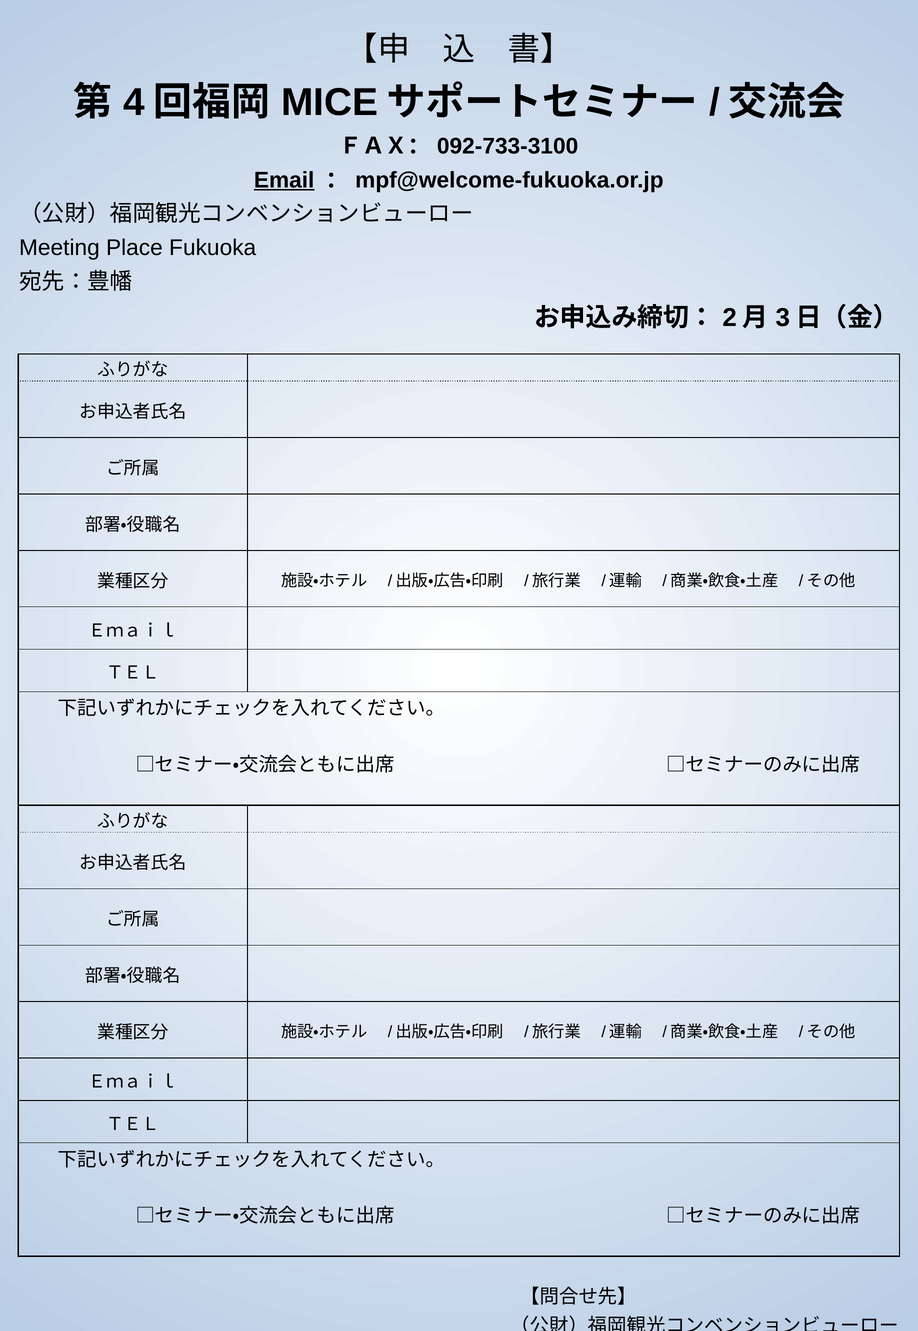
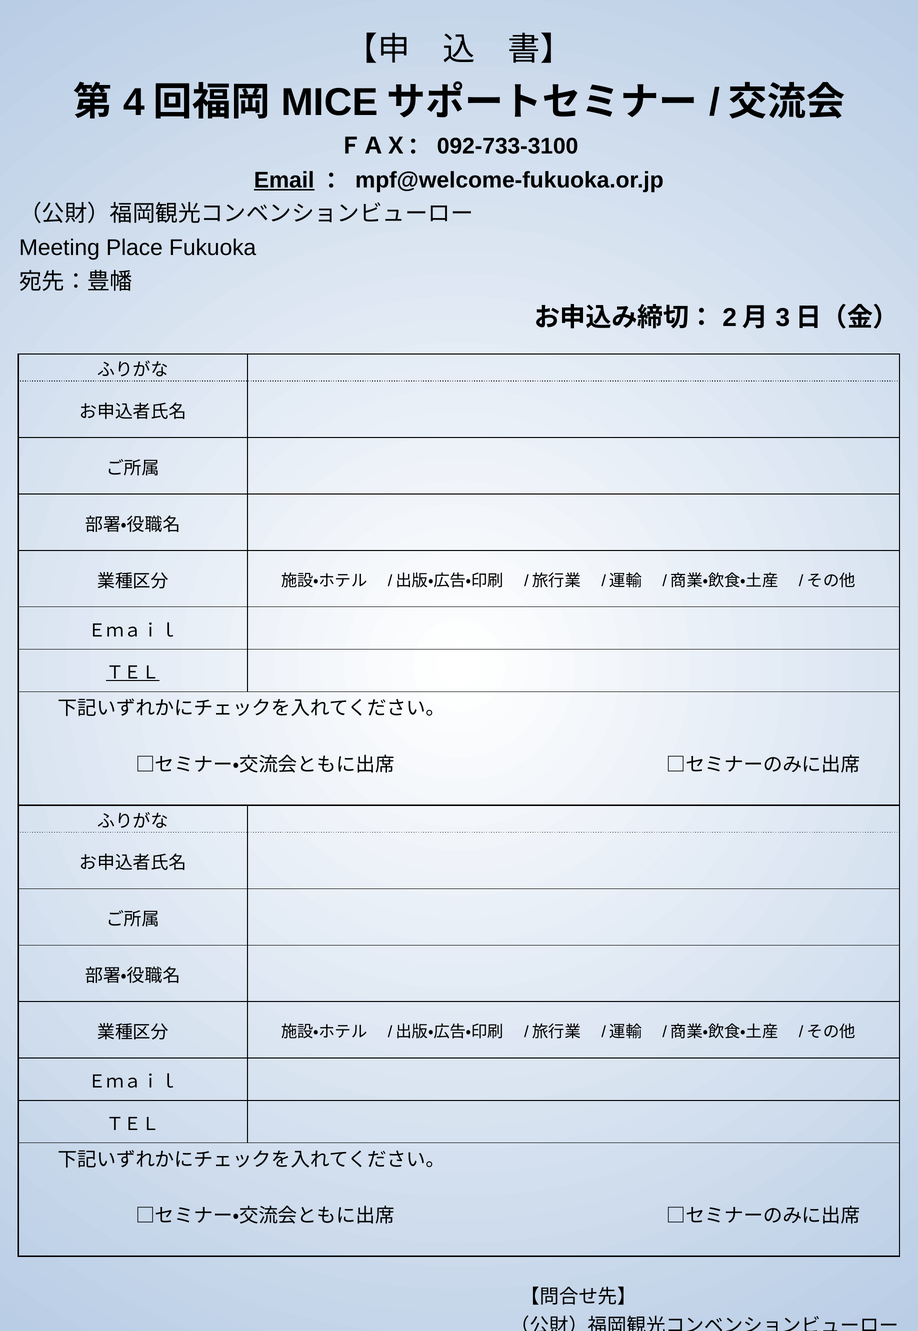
ＴＥＬ at (133, 673) underline: none -> present
